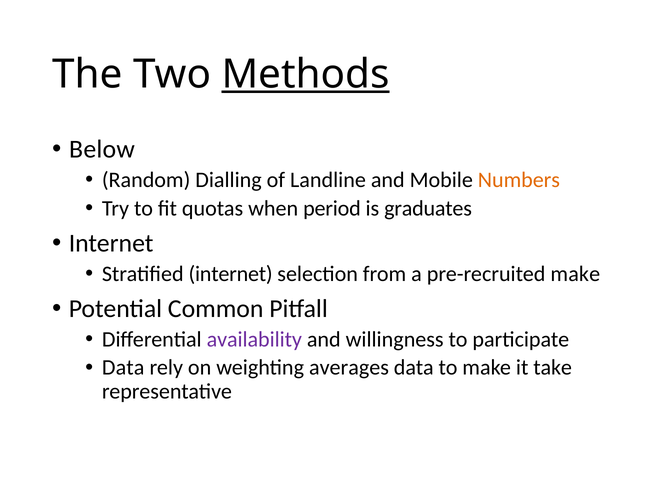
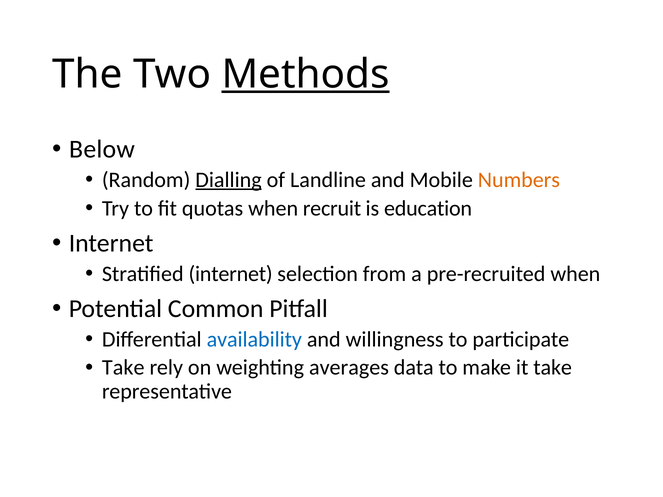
Dialling underline: none -> present
period: period -> recruit
graduates: graduates -> education
pre-recruited make: make -> when
availability colour: purple -> blue
Data at (123, 368): Data -> Take
